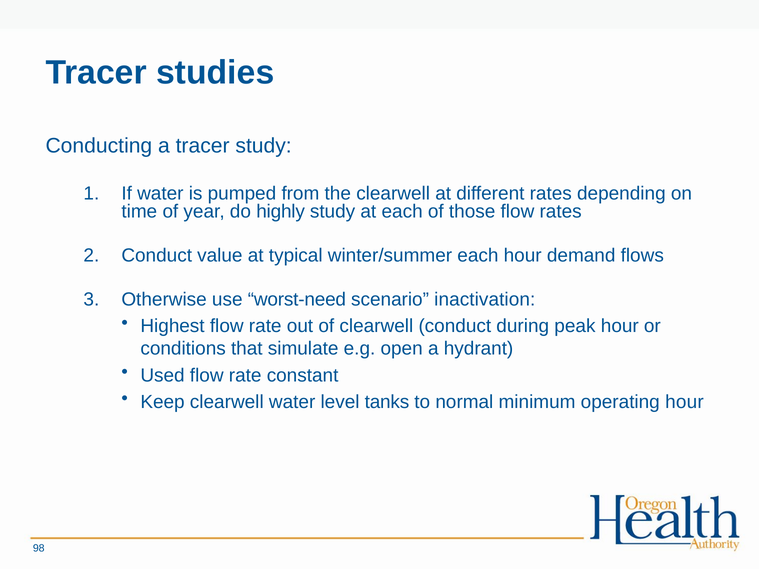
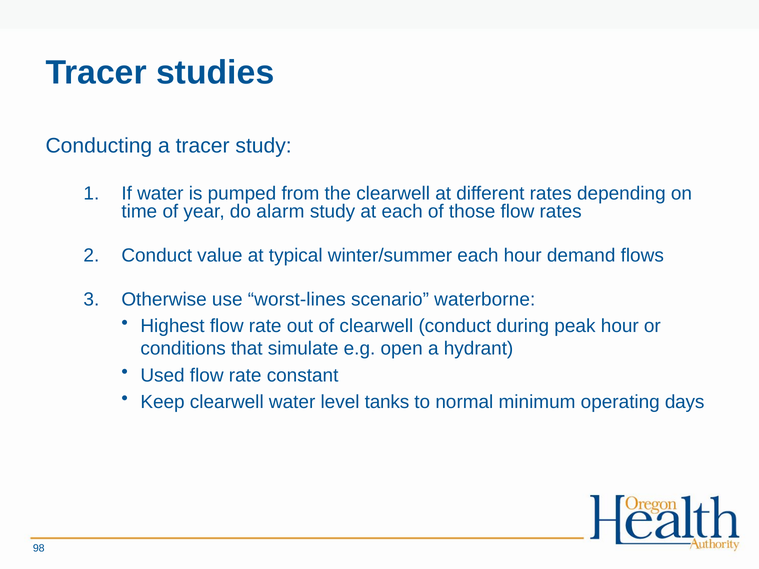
highly: highly -> alarm
worst-need: worst-need -> worst-lines
inactivation: inactivation -> waterborne
operating hour: hour -> days
